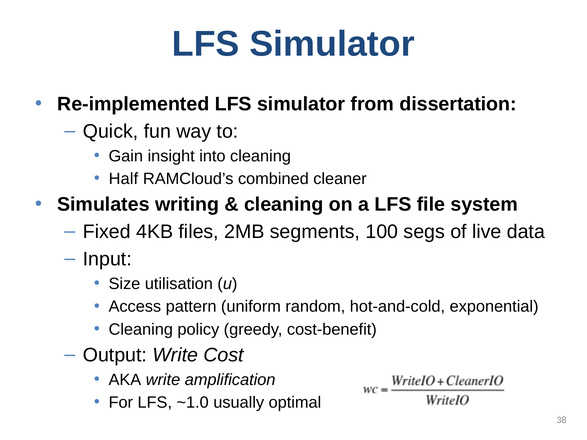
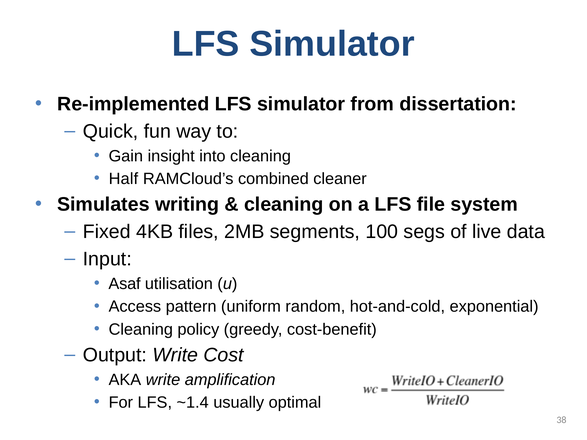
Size: Size -> Asaf
~1.0: ~1.0 -> ~1.4
